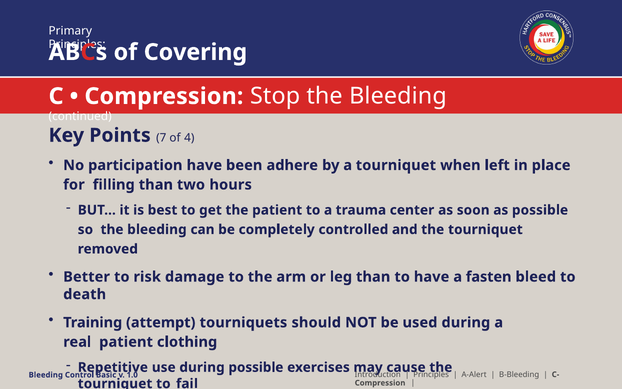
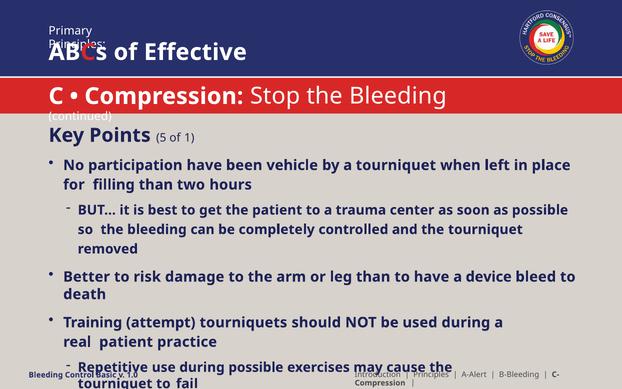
Covering: Covering -> Effective
7: 7 -> 5
4: 4 -> 1
adhere: adhere -> vehicle
fasten: fasten -> device
clothing: clothing -> practice
